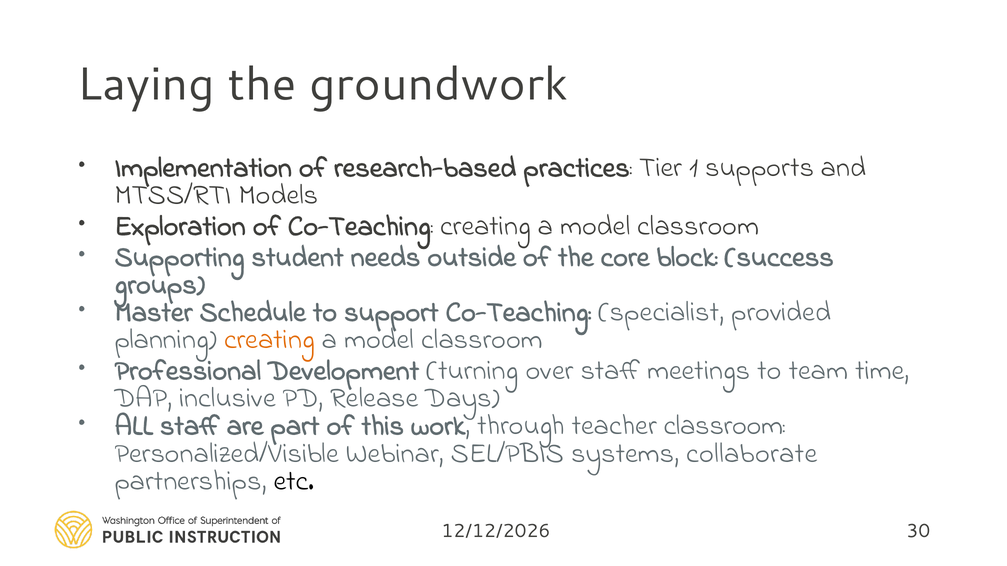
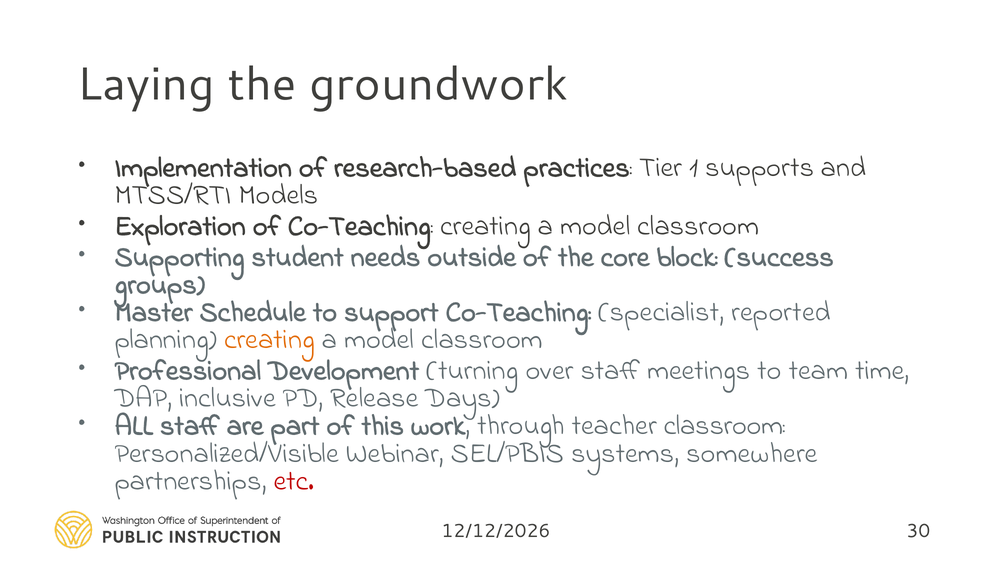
provided: provided -> reported
collaborate: collaborate -> somewhere
etc colour: black -> red
